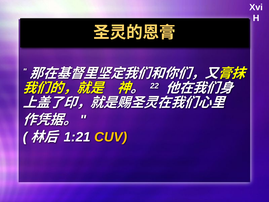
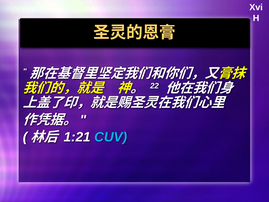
CUV colour: yellow -> light blue
